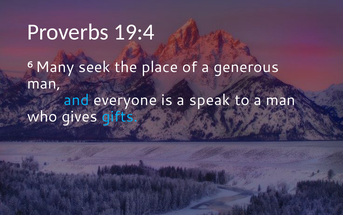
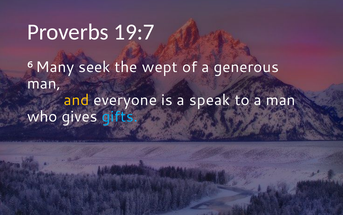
19:4: 19:4 -> 19:7
place: place -> wept
and colour: light blue -> yellow
